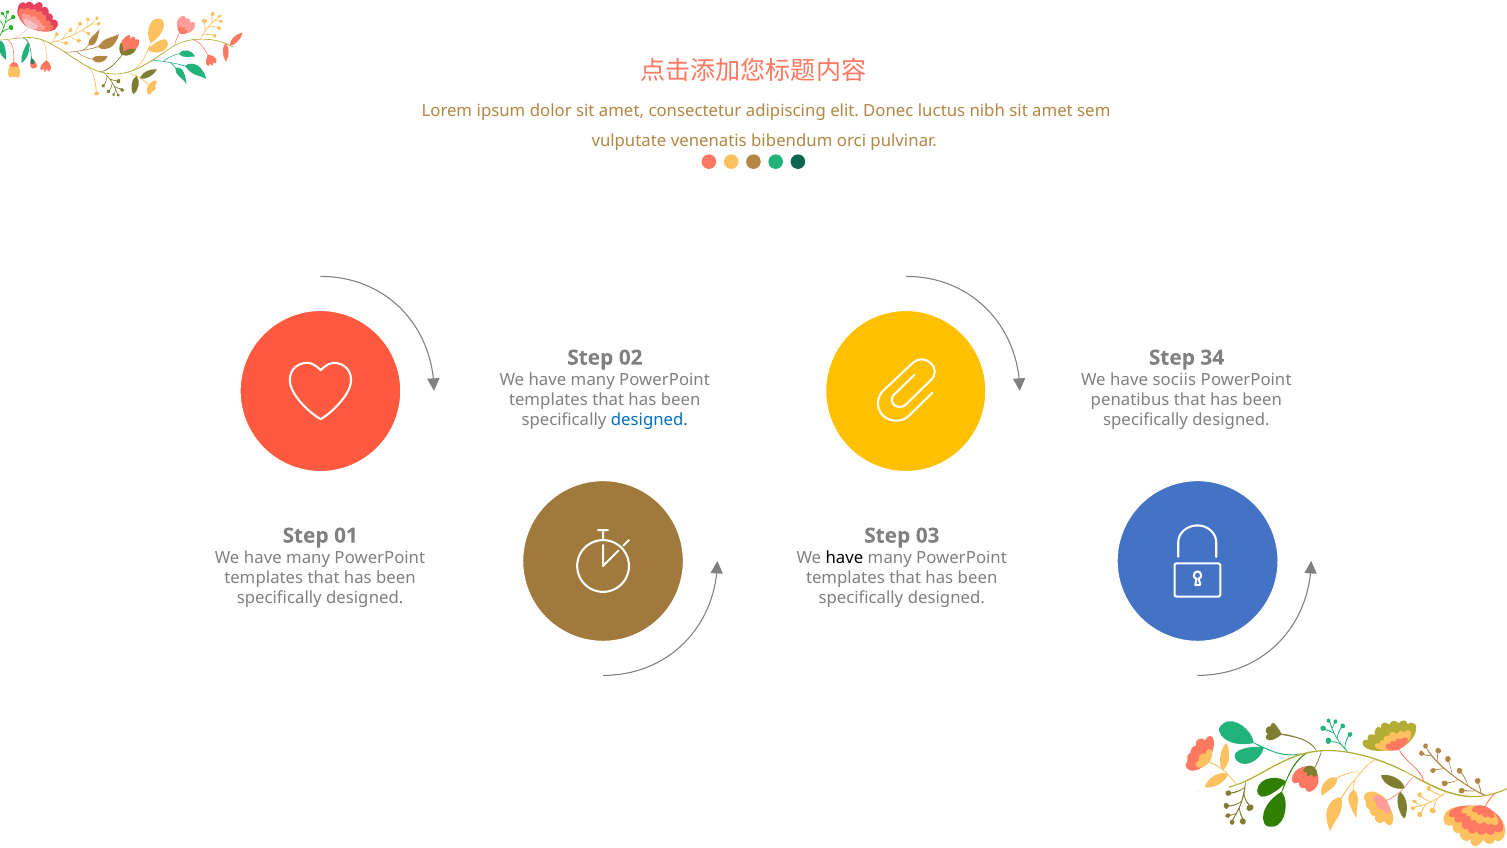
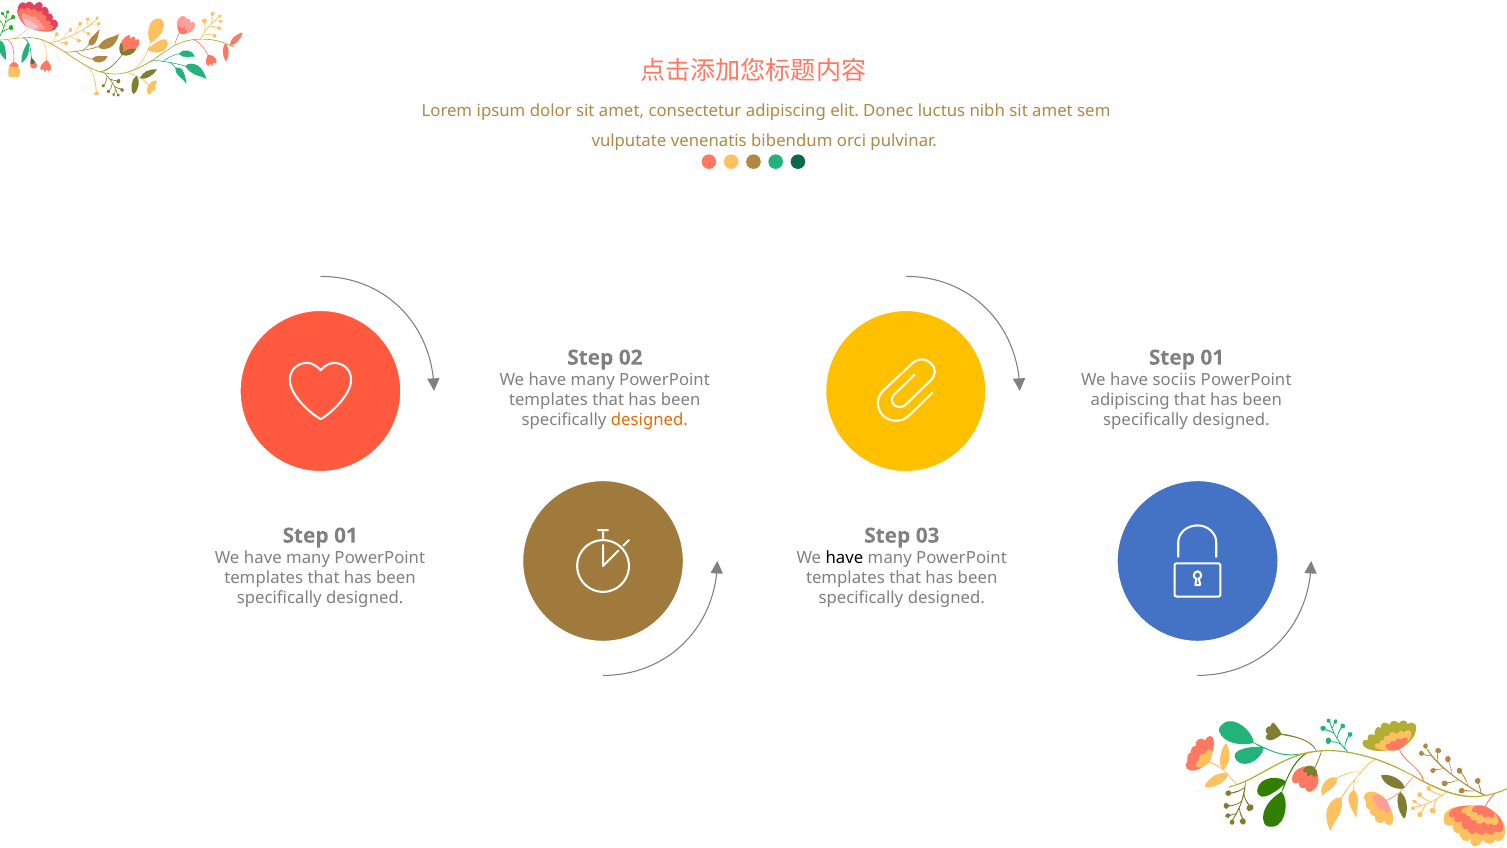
34 at (1212, 358): 34 -> 01
penatibus at (1130, 400): penatibus -> adipiscing
designed at (649, 420) colour: blue -> orange
